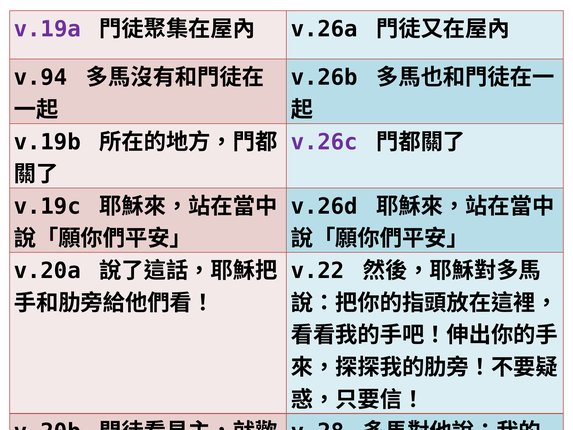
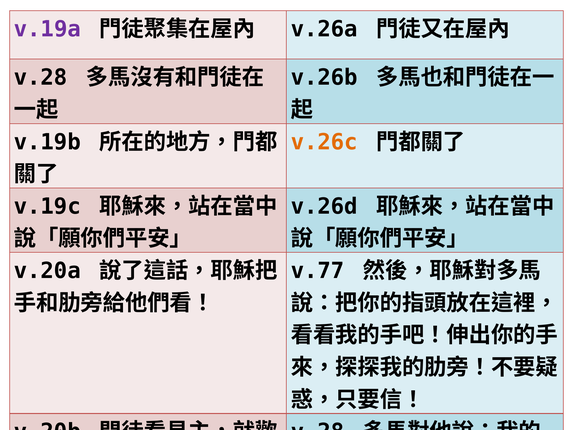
v.94 at (41, 77): v.94 -> v.28
v.26c colour: purple -> orange
v.22: v.22 -> v.77
